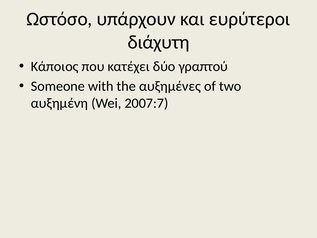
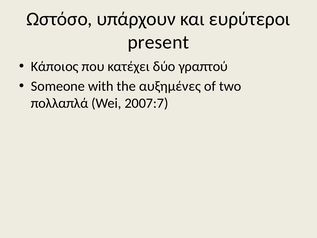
διάχυτη: διάχυτη -> present
αυξημένη: αυξημένη -> πολλαπλά
